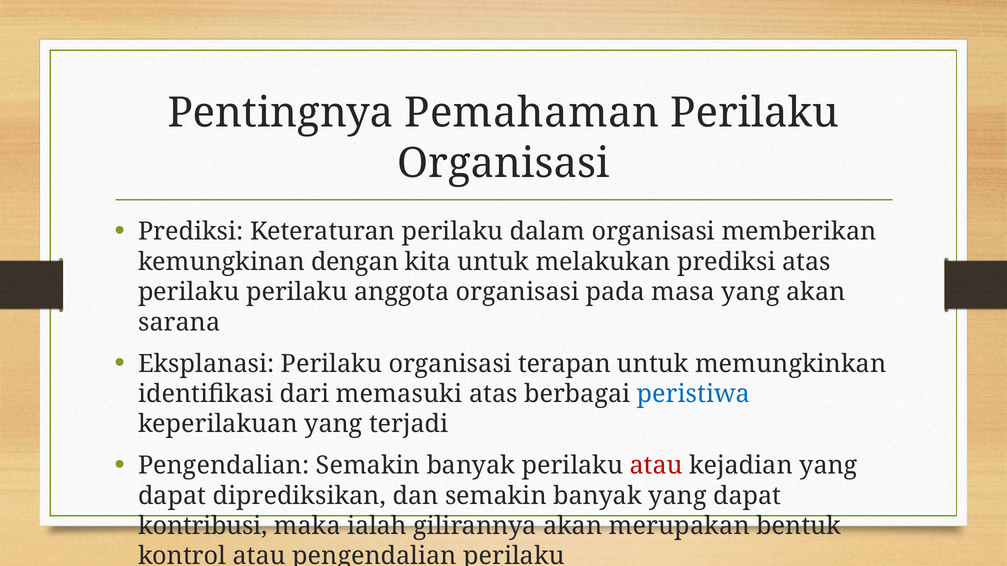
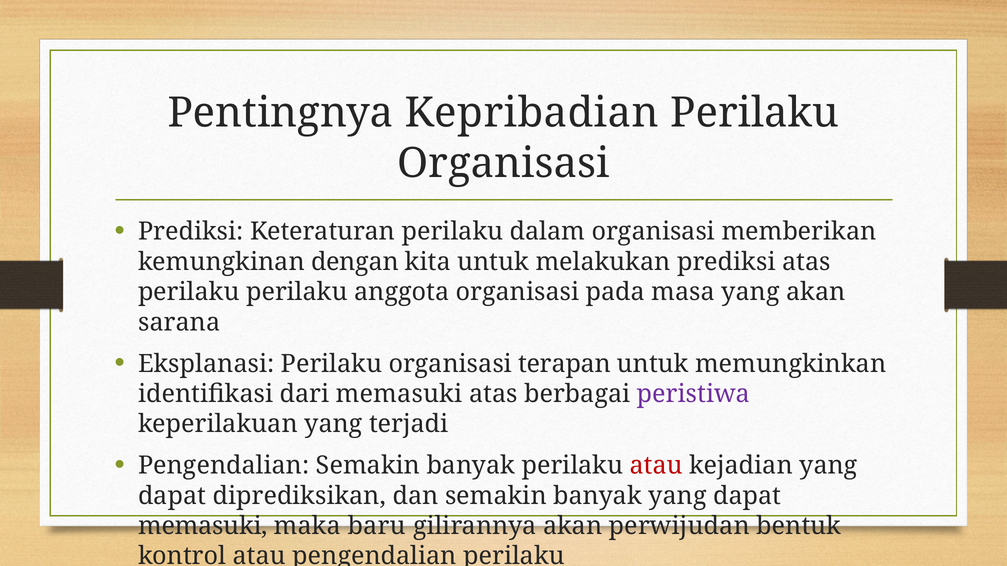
Pemahaman: Pemahaman -> Kepribadian
peristiwa colour: blue -> purple
kontribusi at (203, 526): kontribusi -> memasuki
ialah: ialah -> baru
merupakan: merupakan -> perwijudan
